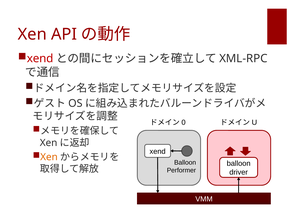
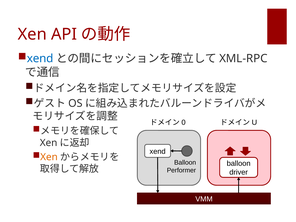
xend at (40, 59) colour: red -> blue
